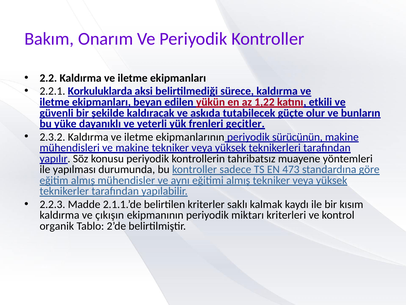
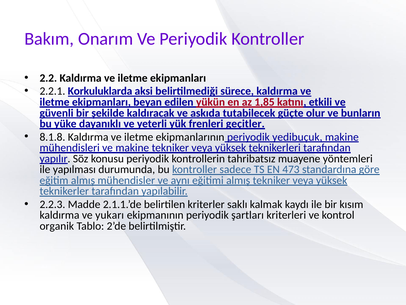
1,22: 1,22 -> 1,85
2.3.2: 2.3.2 -> 8.1.8
sürücünün: sürücünün -> yedibuçuk
çıkışın: çıkışın -> yukarı
miktarı: miktarı -> şartları
